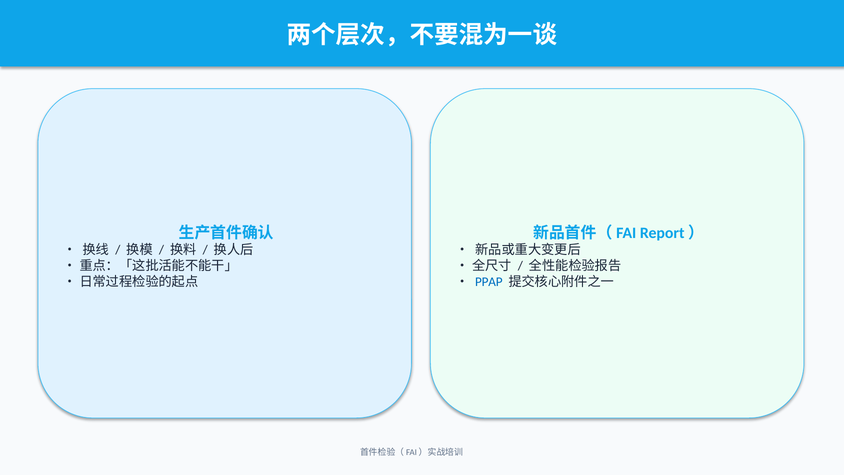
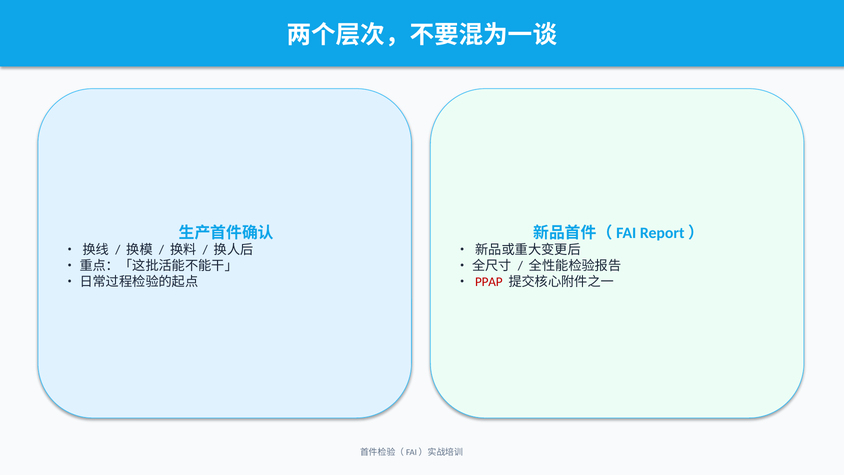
PPAP colour: blue -> red
